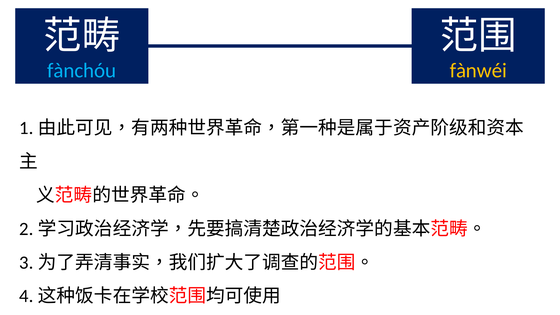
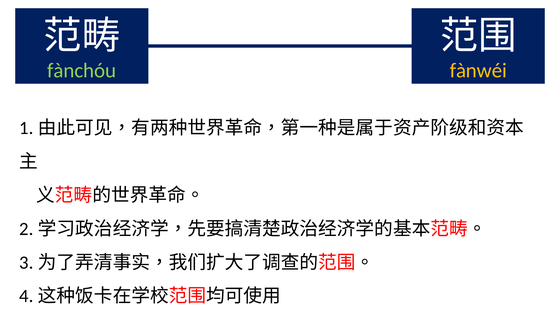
fànchóu colour: light blue -> light green
